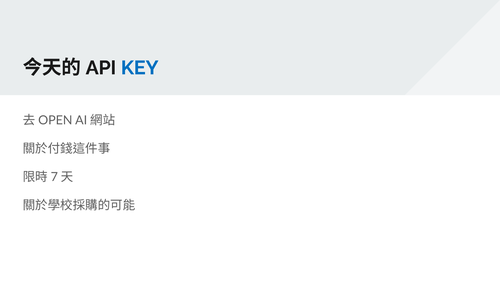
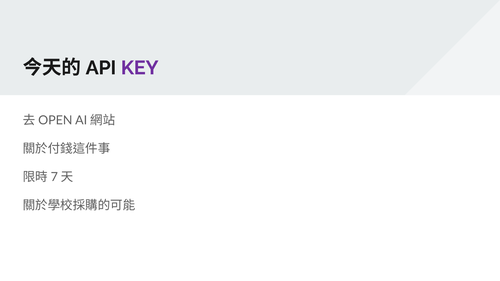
KEY colour: blue -> purple
